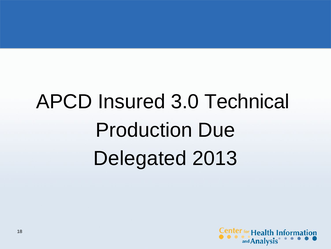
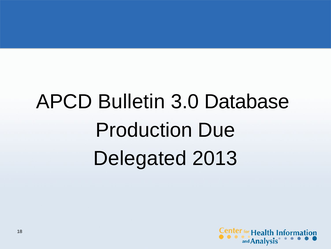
Insured: Insured -> Bulletin
Technical: Technical -> Database
